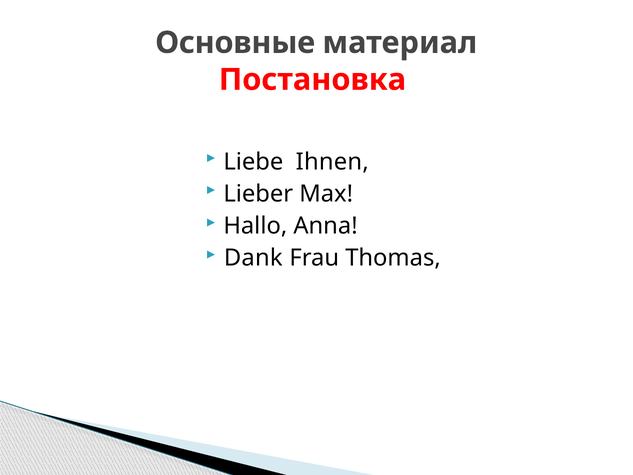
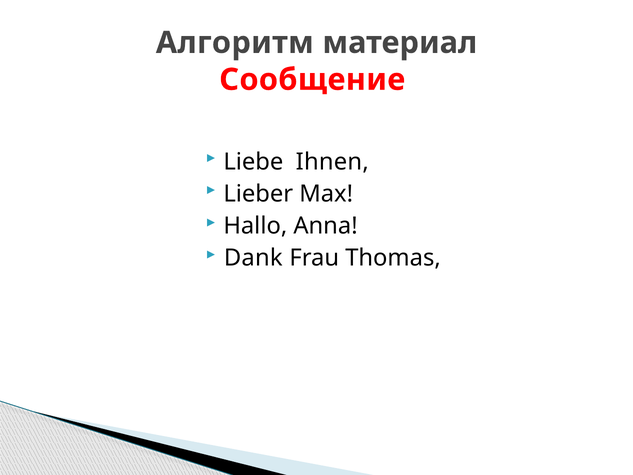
Основные: Основные -> Алгоритм
Постановка: Постановка -> Сообщение
